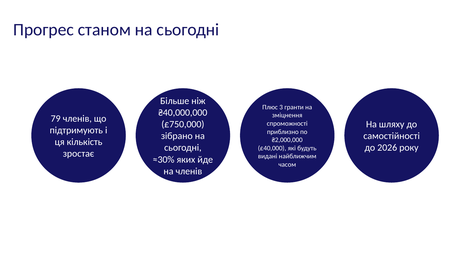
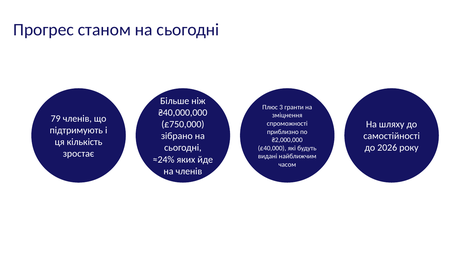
≈30%: ≈30% -> ≈24%
